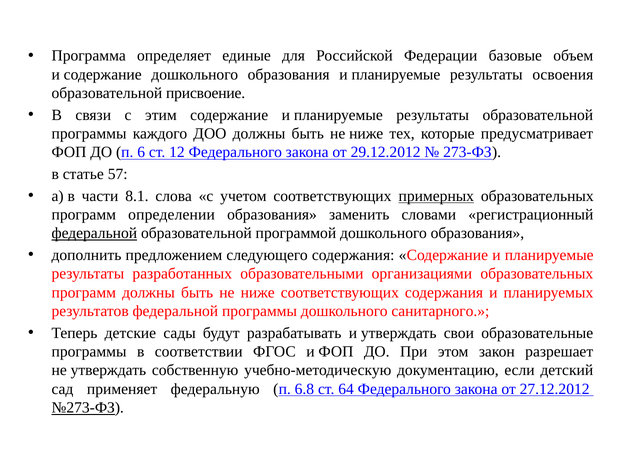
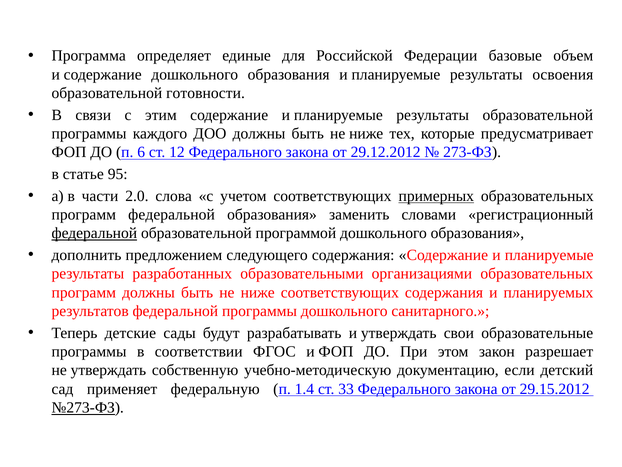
присвоение: присвоение -> готовности
57: 57 -> 95
8.1: 8.1 -> 2.0
программ определении: определении -> федеральной
6.8: 6.8 -> 1.4
64: 64 -> 33
27.12.2012: 27.12.2012 -> 29.15.2012
